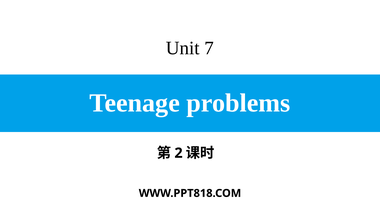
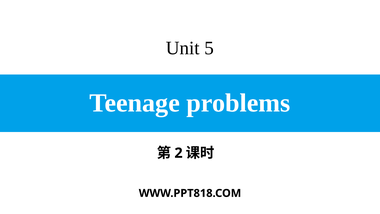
7: 7 -> 5
